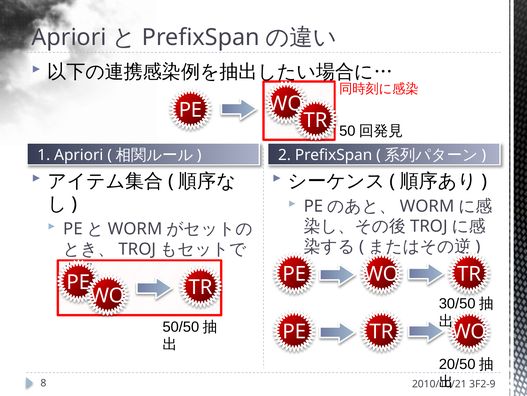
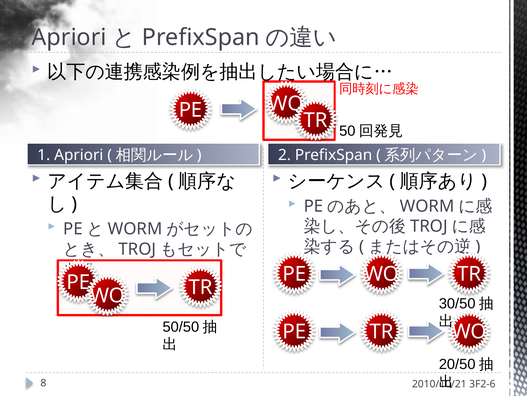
3F2-9: 3F2-9 -> 3F2-6
